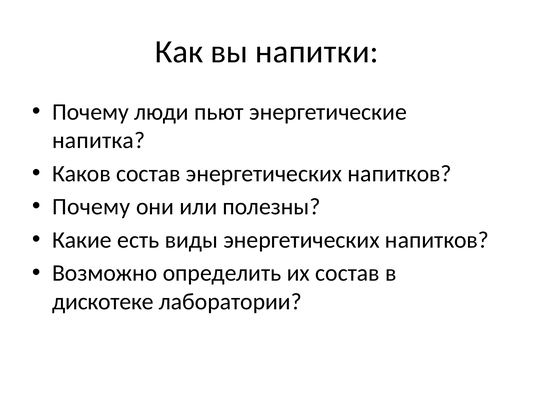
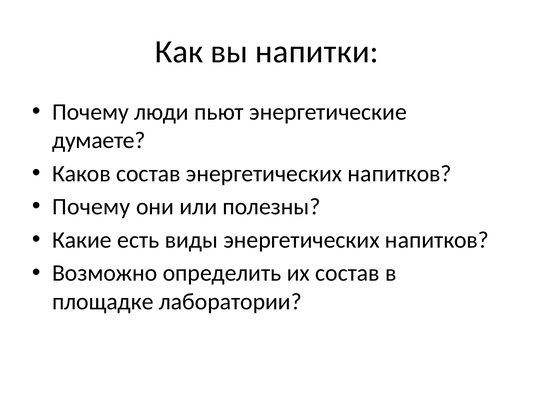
напитка: напитка -> думаете
дискотеке: дискотеке -> площадке
